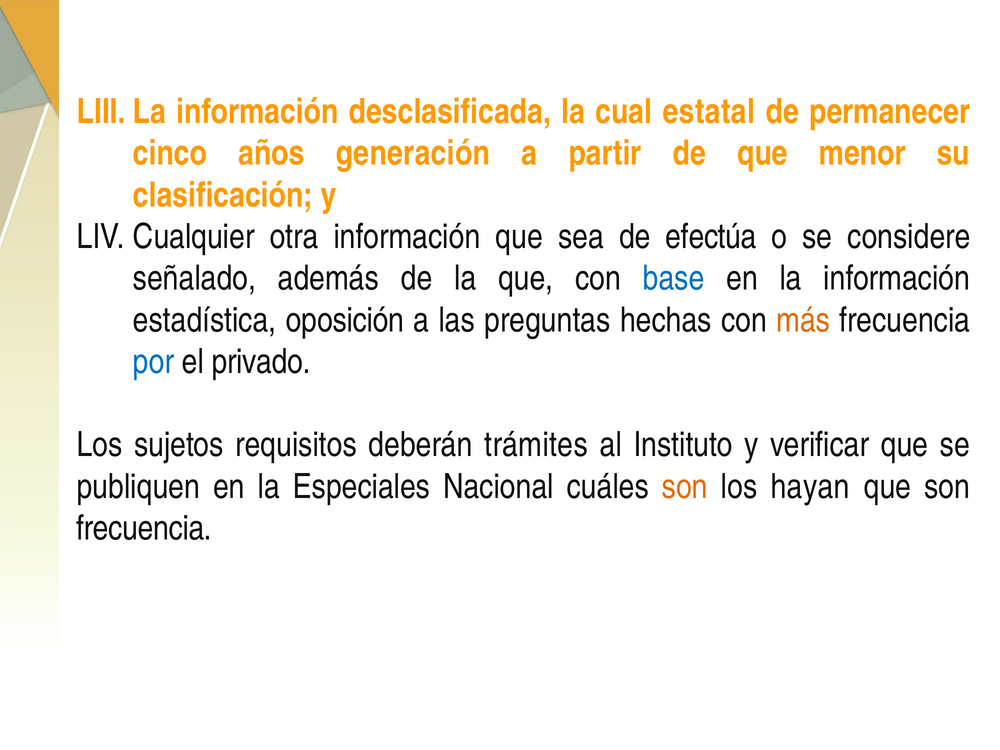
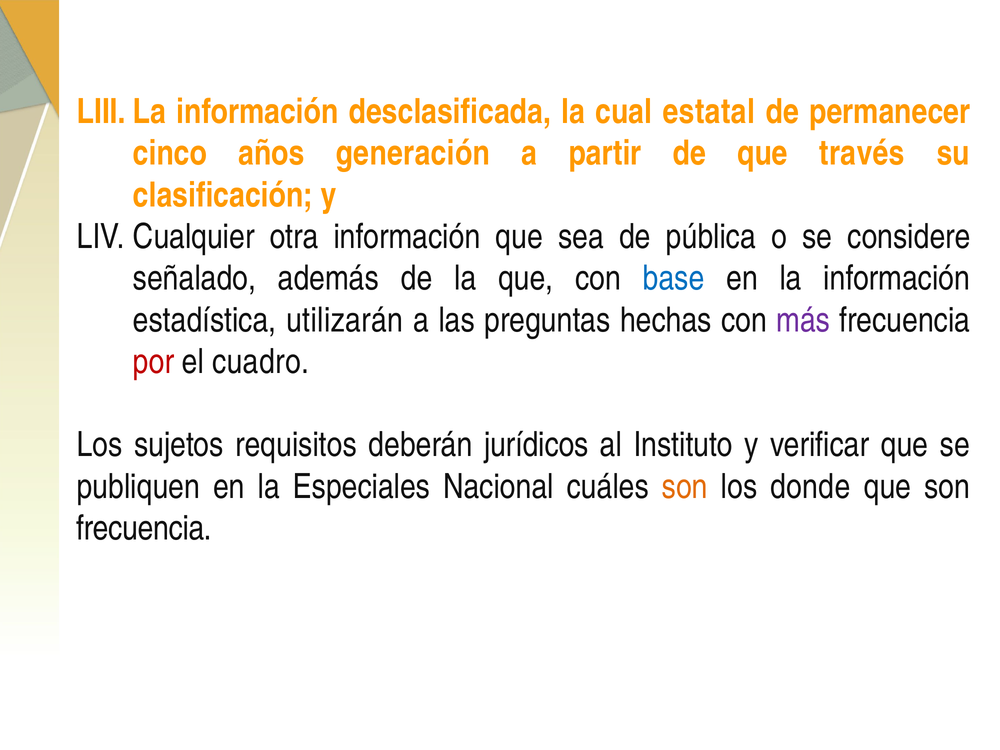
menor: menor -> través
efectúa: efectúa -> pública
oposición: oposición -> utilizarán
más colour: orange -> purple
por colour: blue -> red
privado: privado -> cuadro
trámites: trámites -> jurídicos
hayan: hayan -> donde
